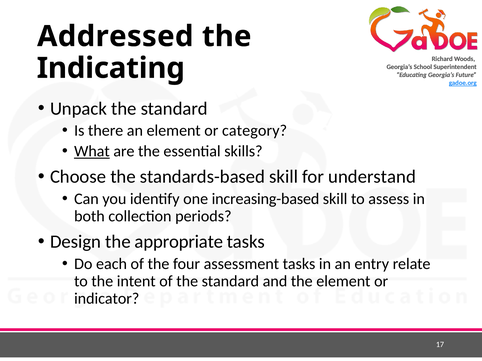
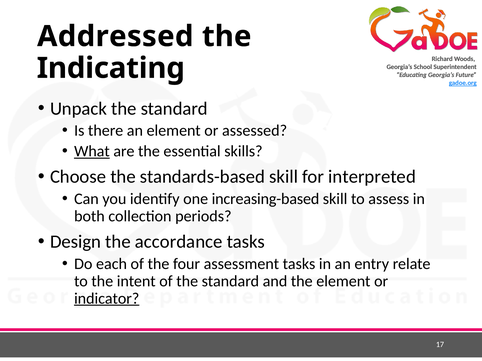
category: category -> assessed
understand: understand -> interpreted
appropriate: appropriate -> accordance
indicator underline: none -> present
